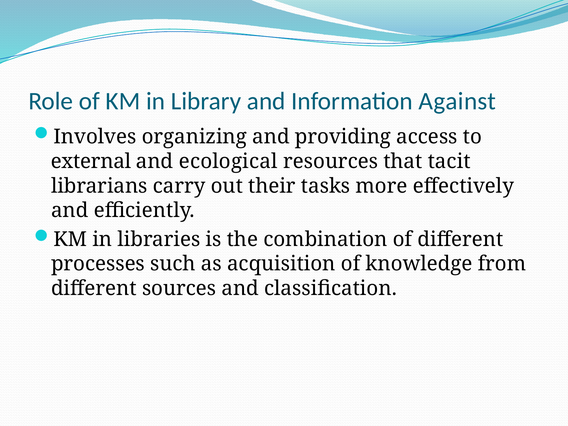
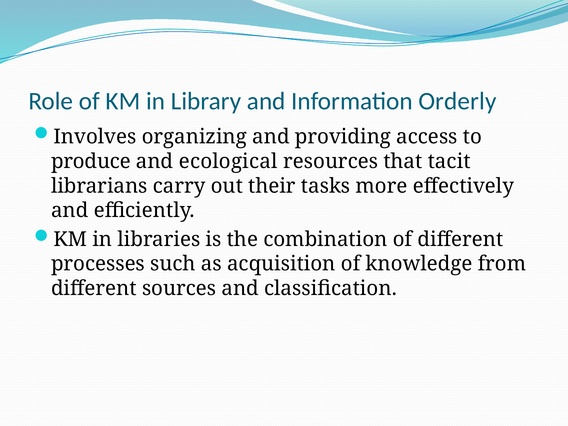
Against: Against -> Orderly
external: external -> produce
